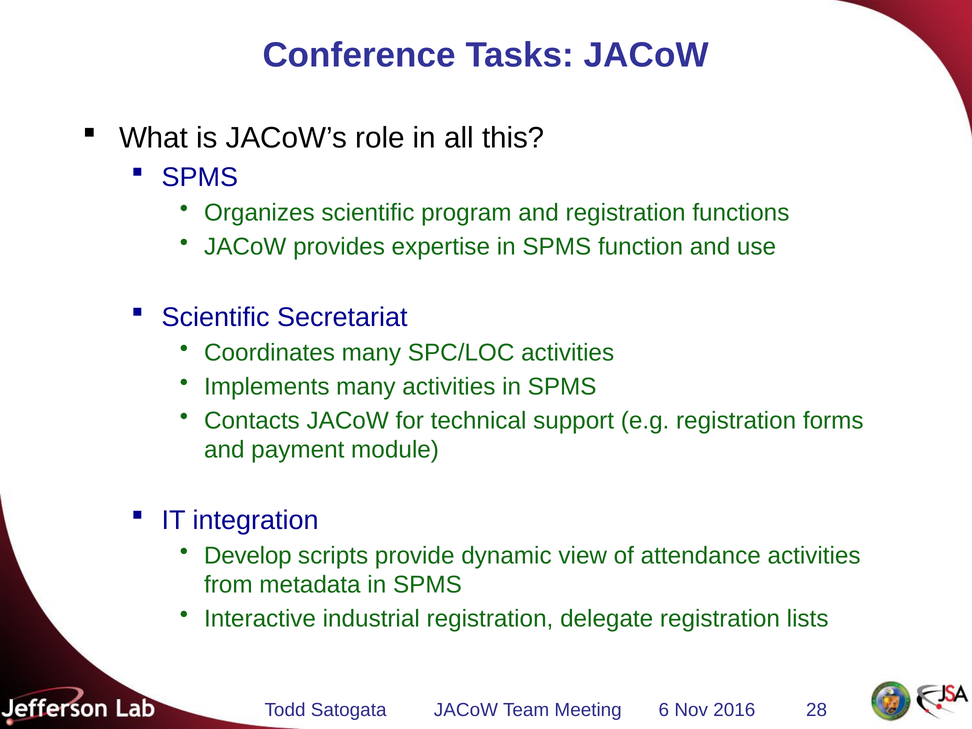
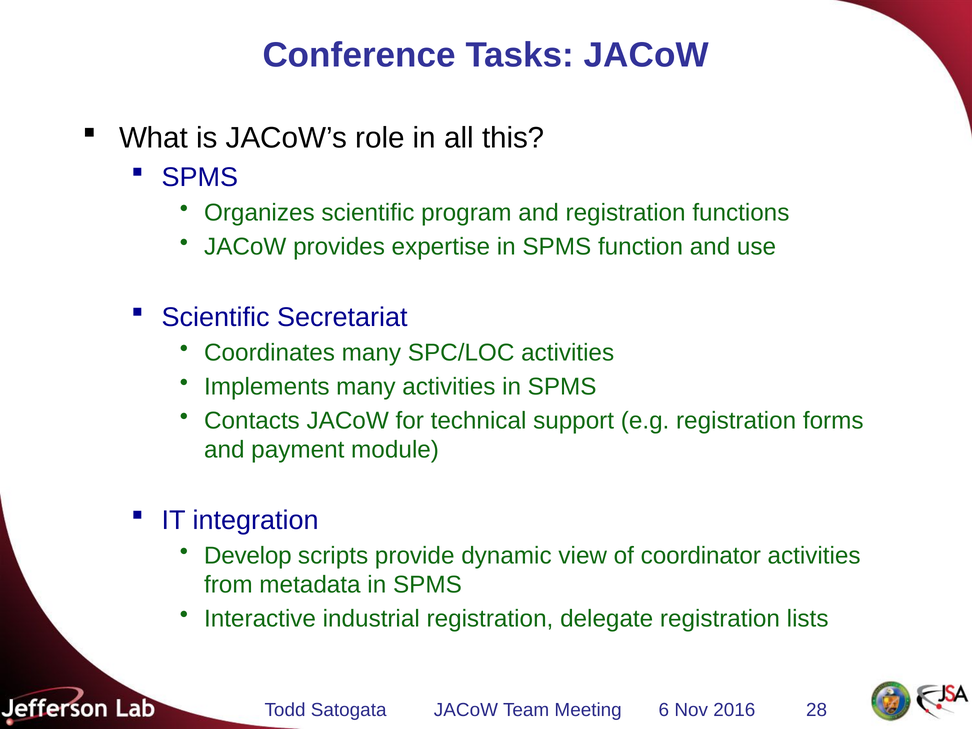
attendance: attendance -> coordinator
